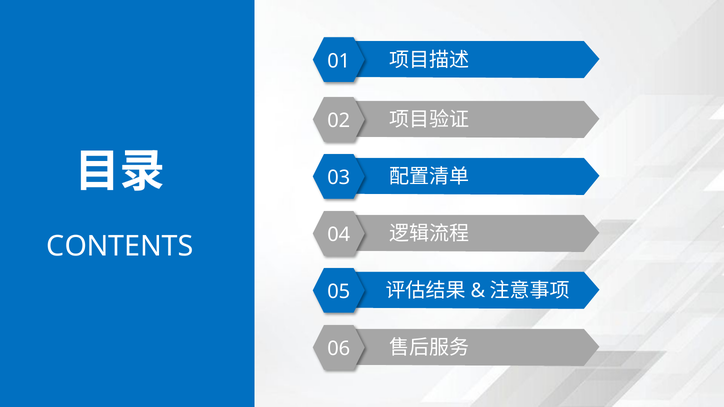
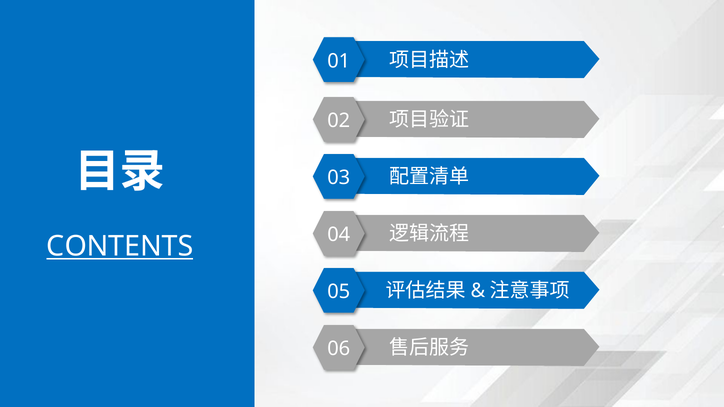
CONTENTS underline: none -> present
